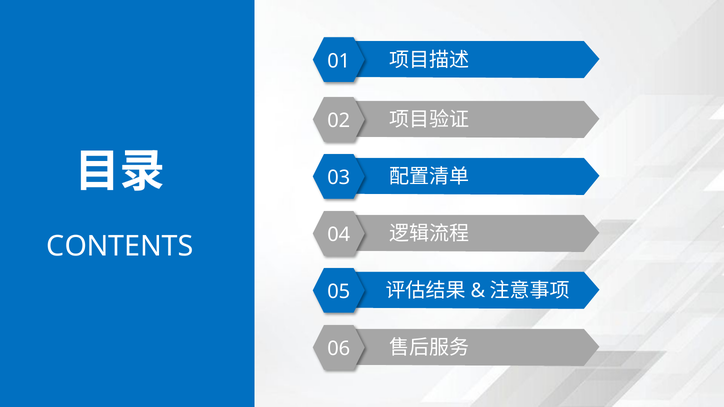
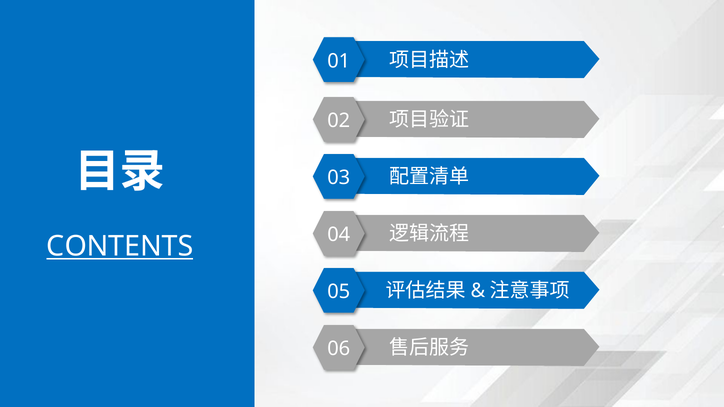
CONTENTS underline: none -> present
